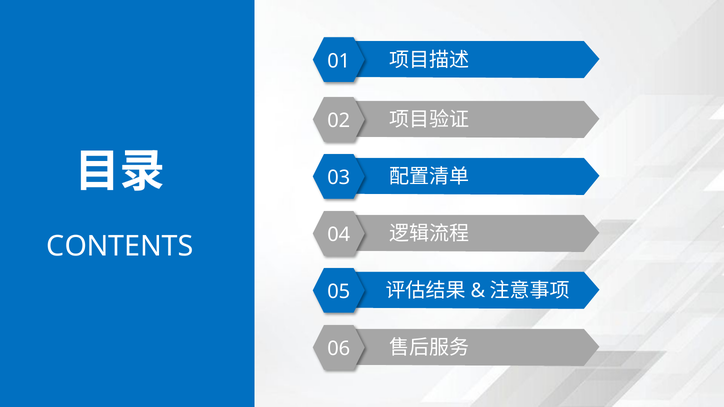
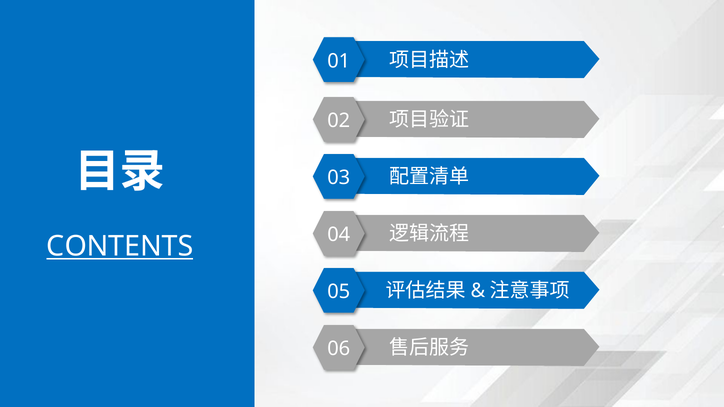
CONTENTS underline: none -> present
